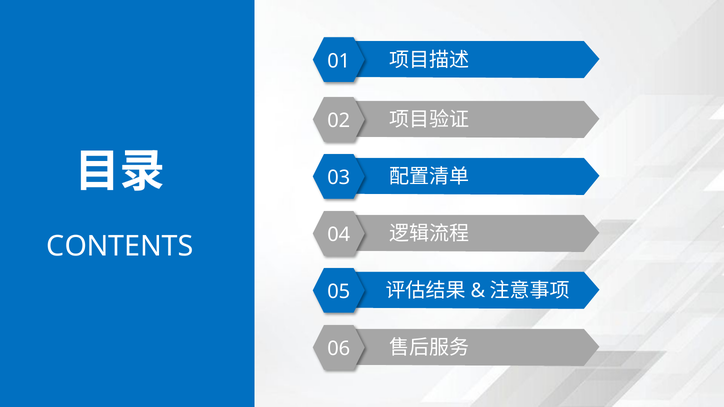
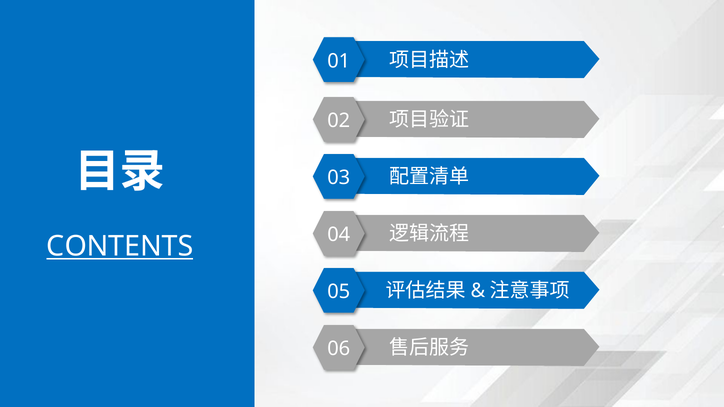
CONTENTS underline: none -> present
